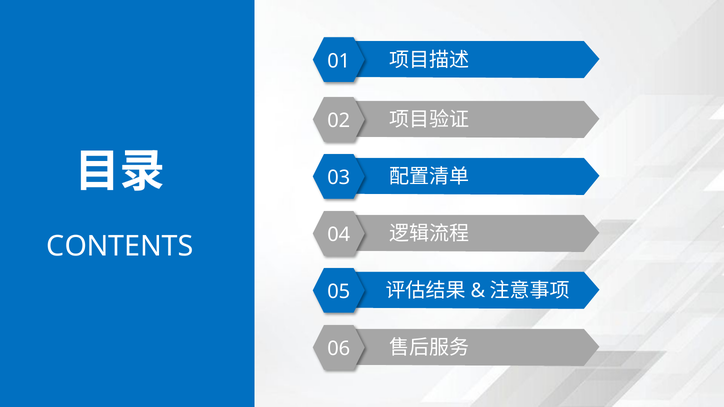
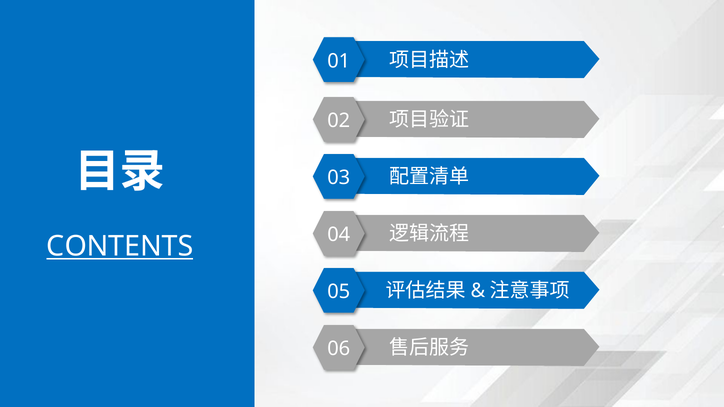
CONTENTS underline: none -> present
